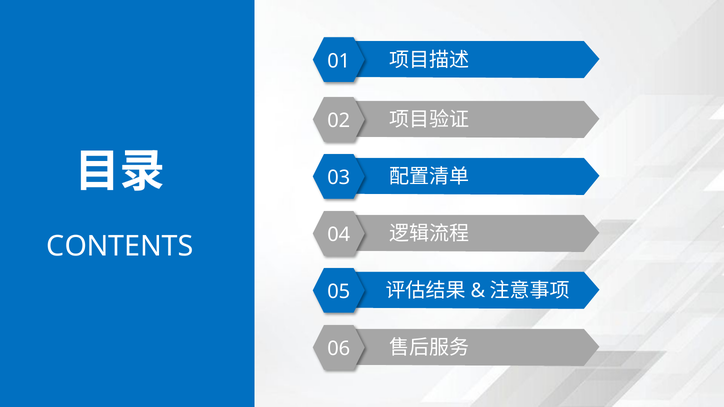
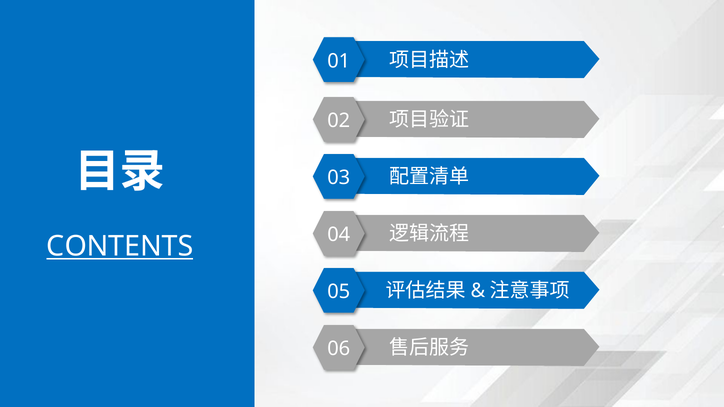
CONTENTS underline: none -> present
